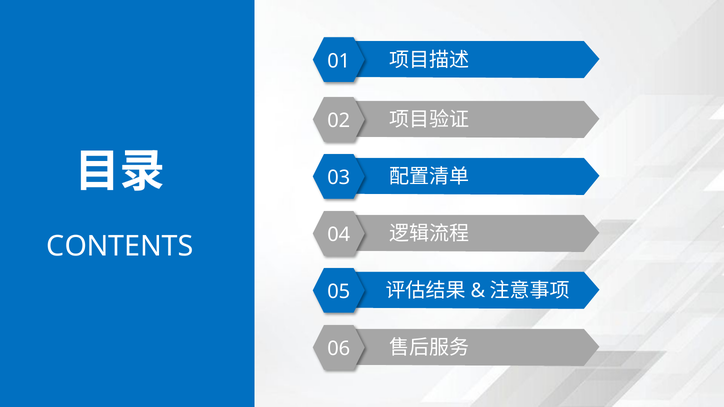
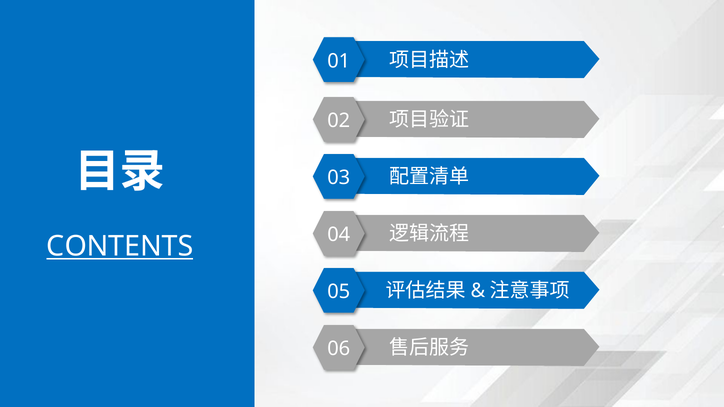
CONTENTS underline: none -> present
